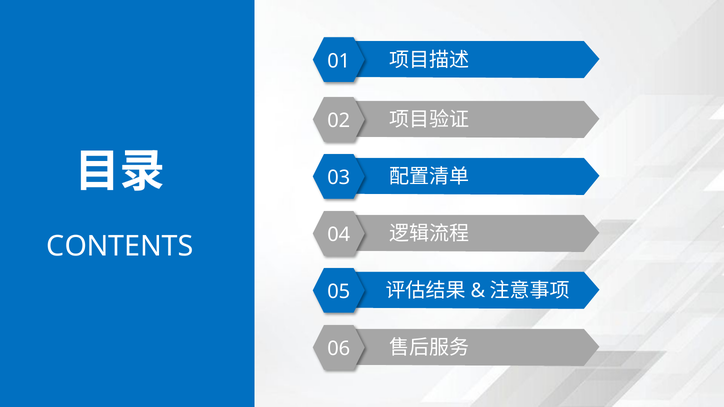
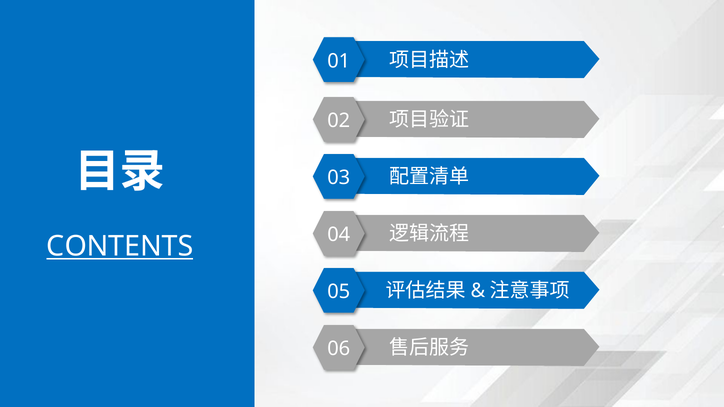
CONTENTS underline: none -> present
